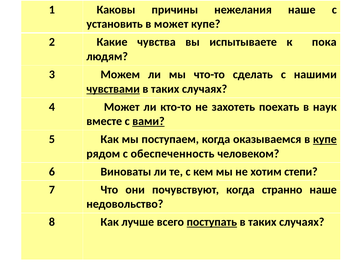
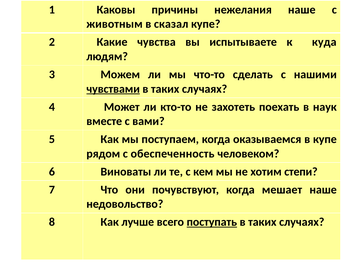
установить: установить -> животным
в может: может -> сказал
пока: пока -> куда
вами underline: present -> none
купе at (325, 139) underline: present -> none
странно: странно -> мешает
